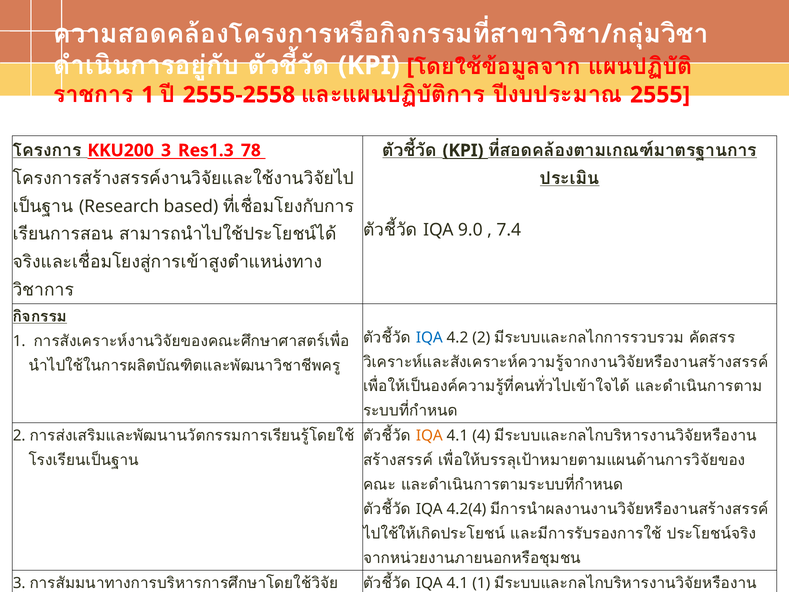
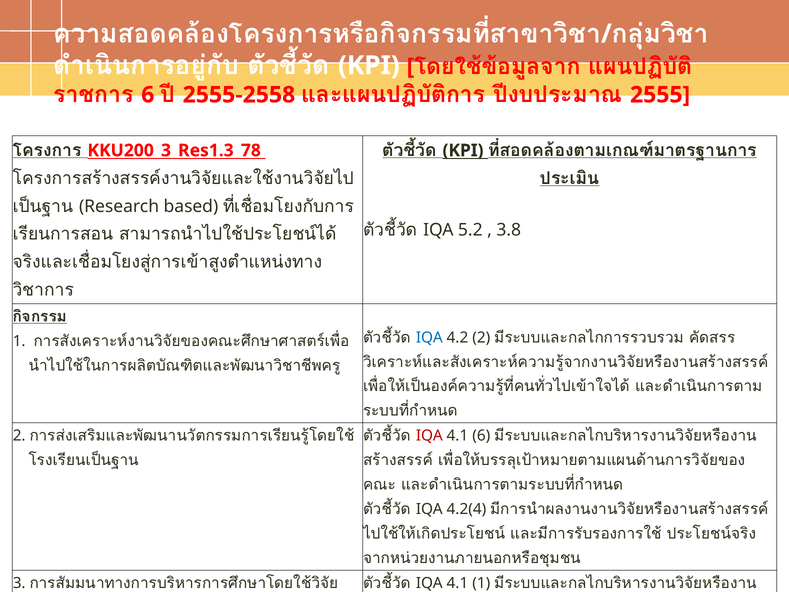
1 at (148, 95): 1 -> 6
9.0: 9.0 -> 5.2
7.4: 7.4 -> 3.8
IQA at (429, 436) colour: orange -> red
4.1 4: 4 -> 6
